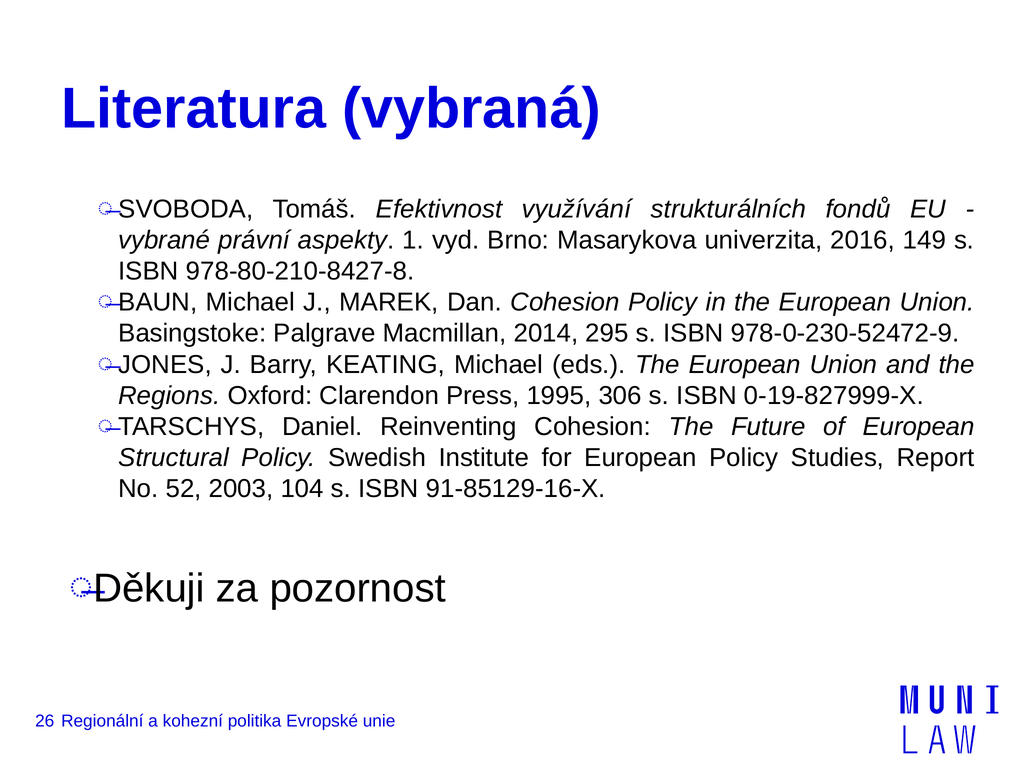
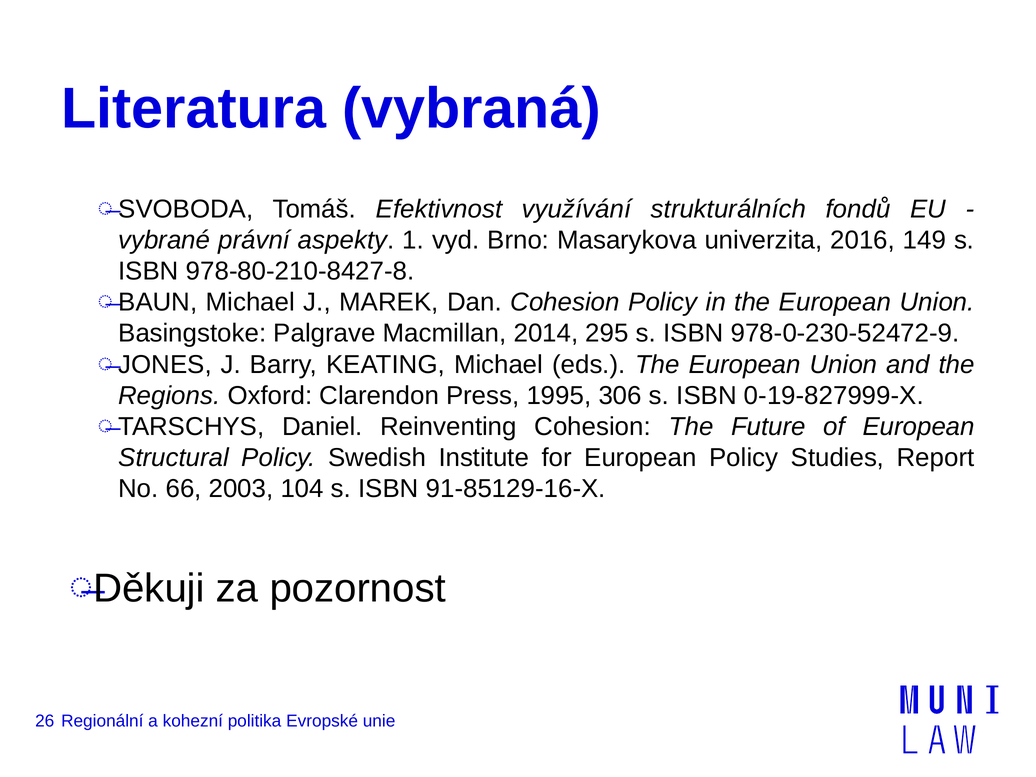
52: 52 -> 66
